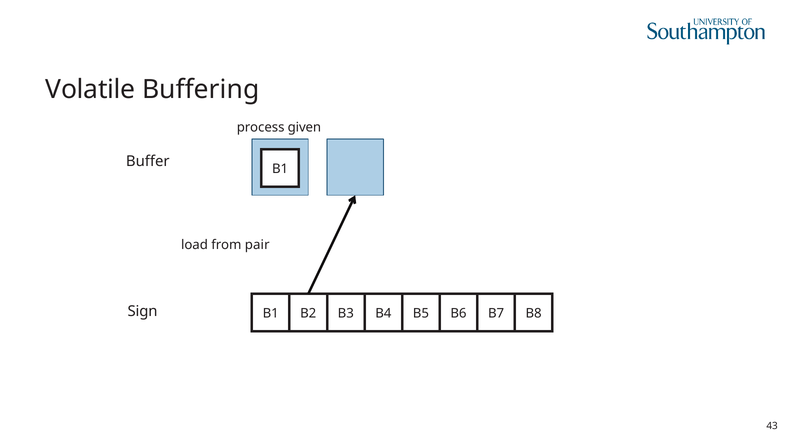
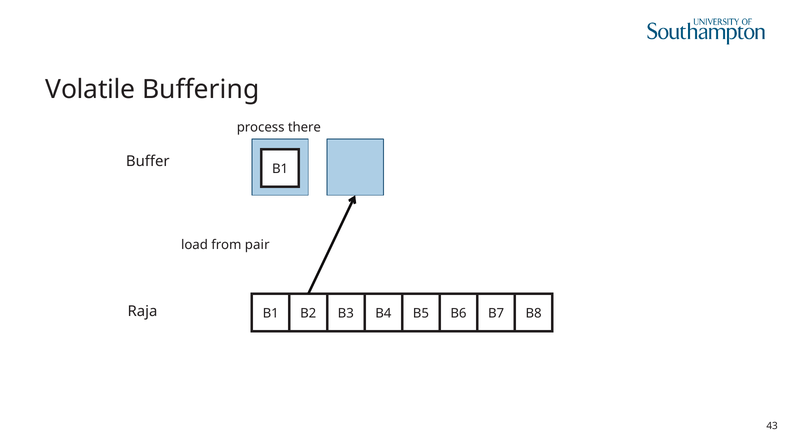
given: given -> there
Sign: Sign -> Raja
